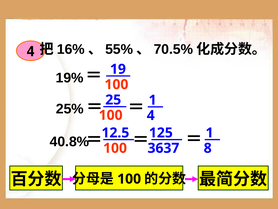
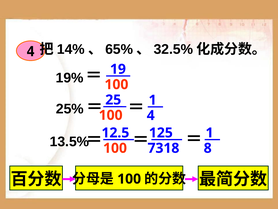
16%: 16% -> 14%
55%: 55% -> 65%
70.5%: 70.5% -> 32.5%
40.8%: 40.8% -> 13.5%
3637: 3637 -> 7318
